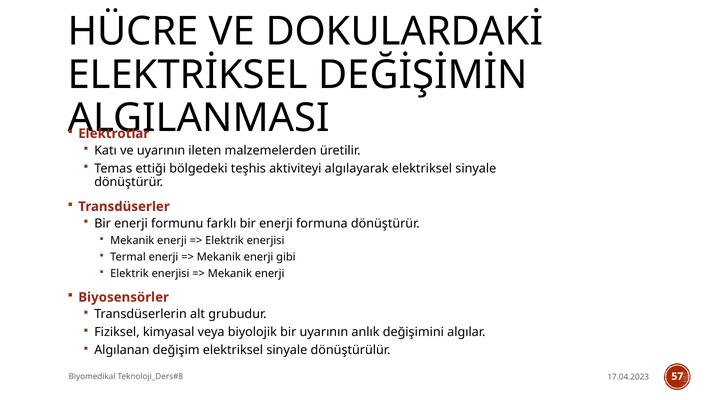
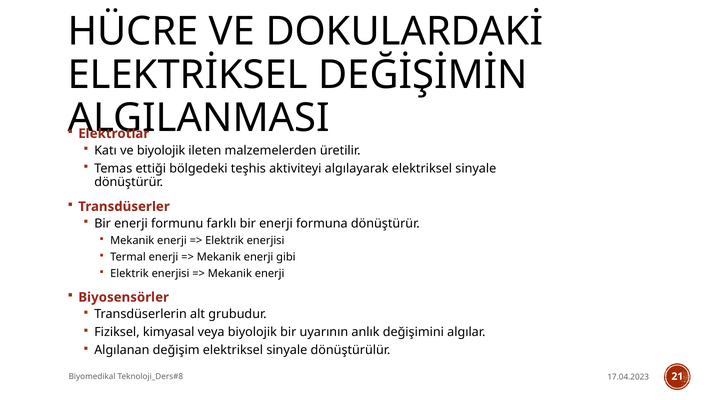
ve uyarının: uyarının -> biyolojik
57: 57 -> 21
